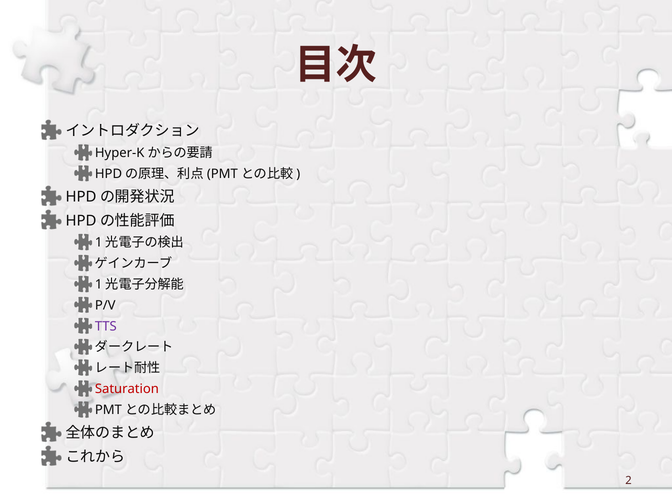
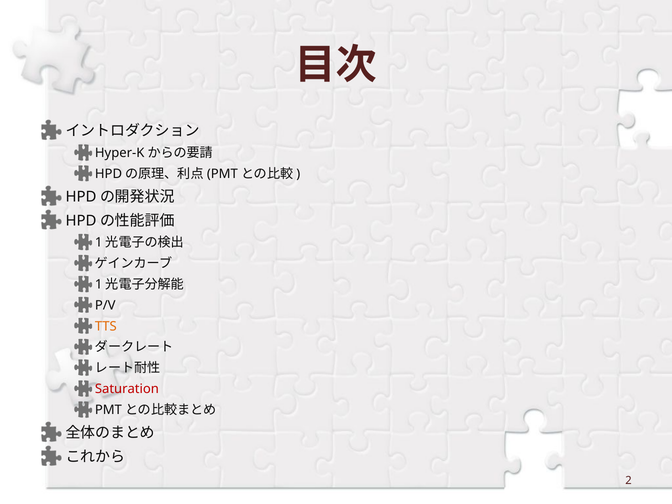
TTS colour: purple -> orange
